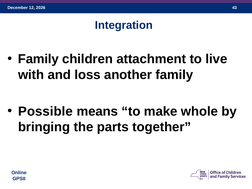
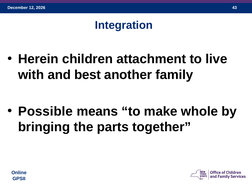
Family at (38, 59): Family -> Herein
loss: loss -> best
